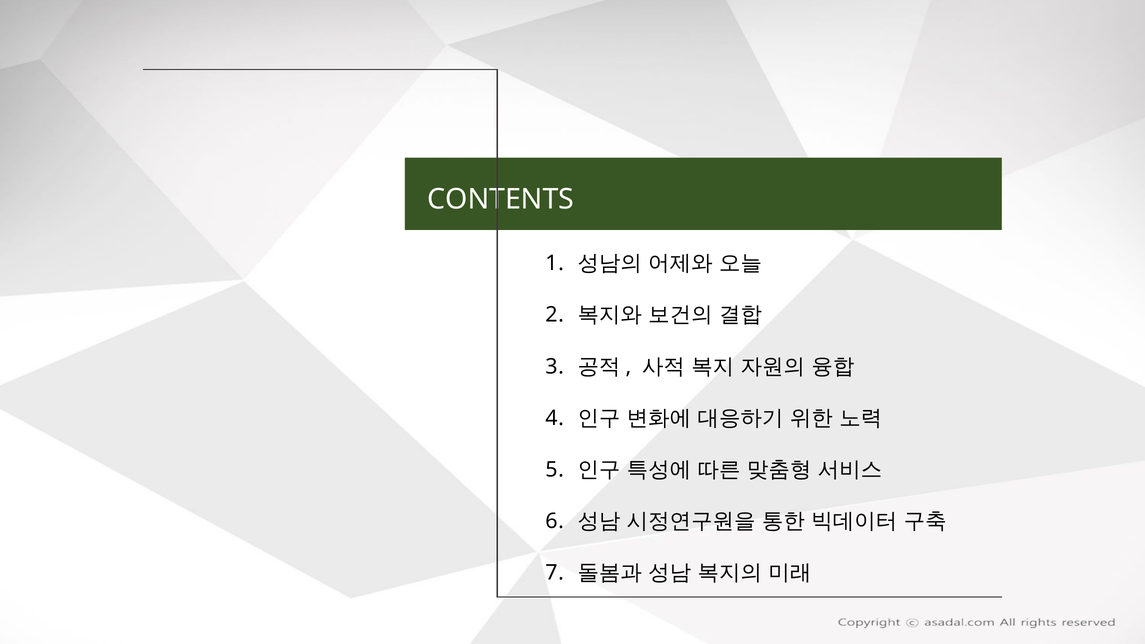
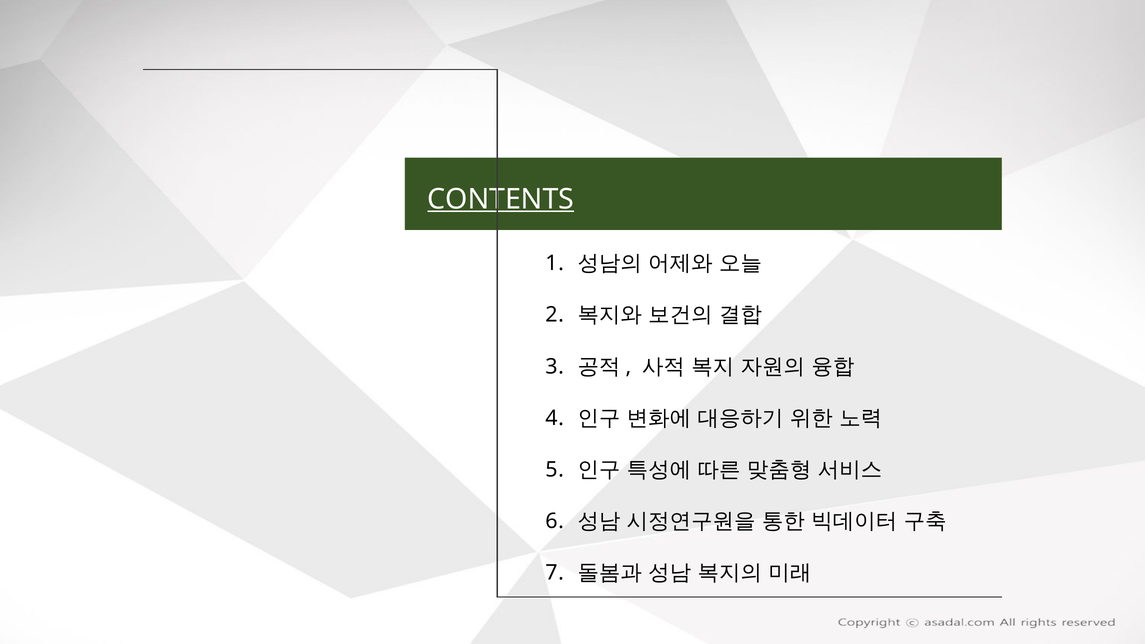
CONTENTS underline: none -> present
